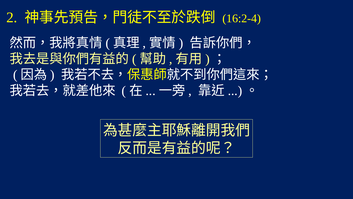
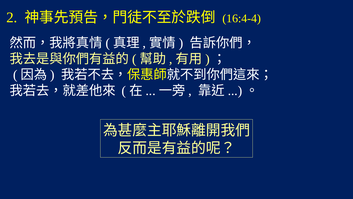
16:2-4: 16:2-4 -> 16:4-4
